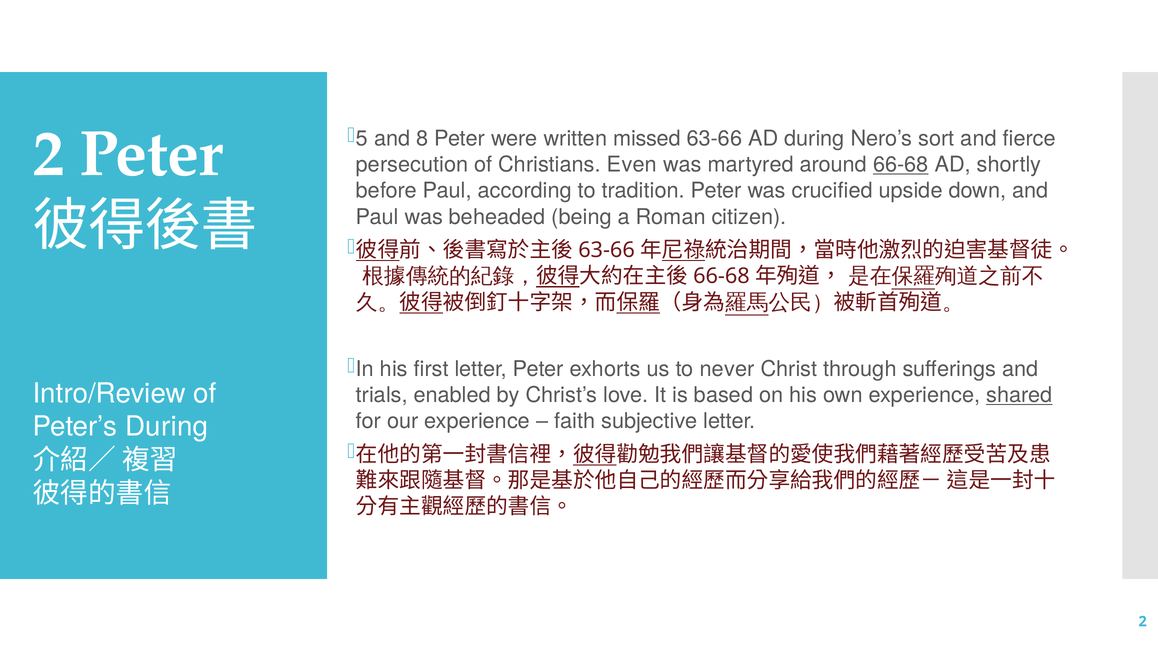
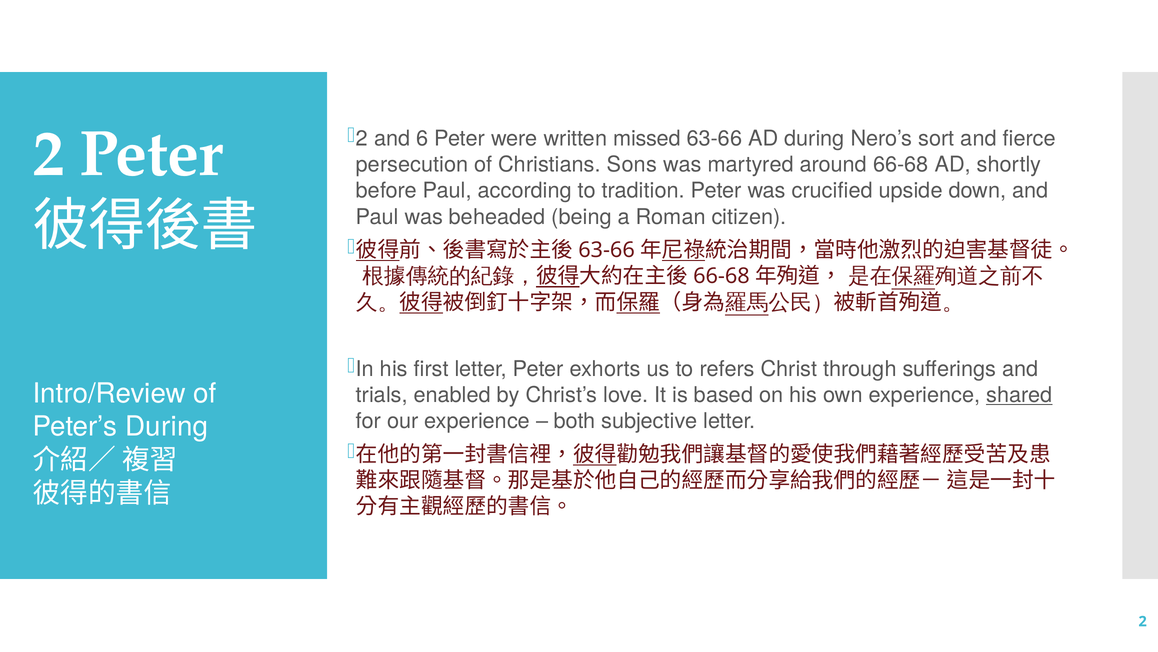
5 at (362, 139): 5 -> 2
8: 8 -> 6
Even: Even -> Sons
66-68 underline: present -> none
never: never -> refers
faith: faith -> both
